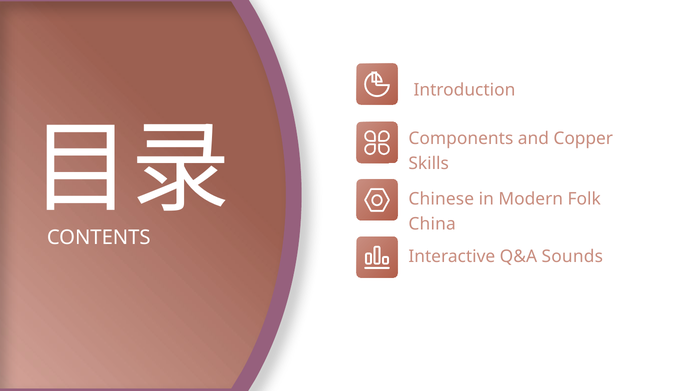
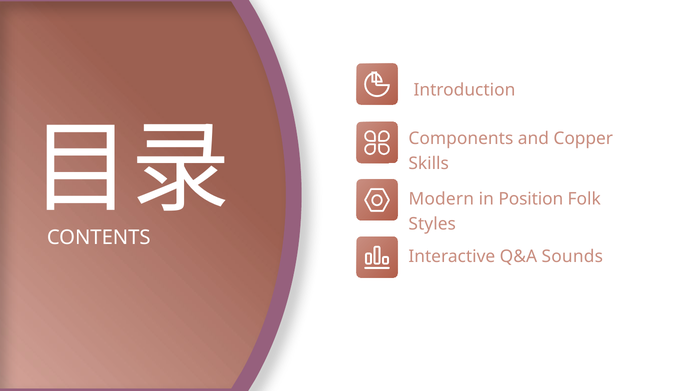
Chinese: Chinese -> Modern
Modern: Modern -> Position
China: China -> Styles
